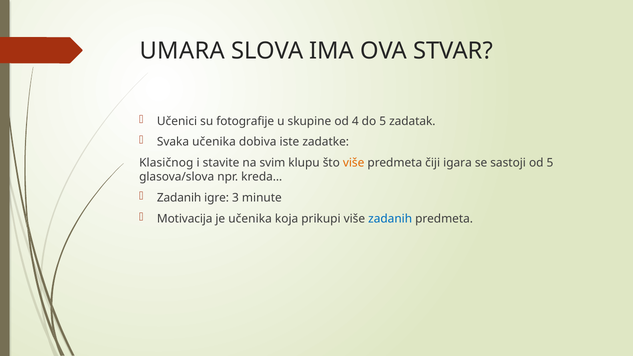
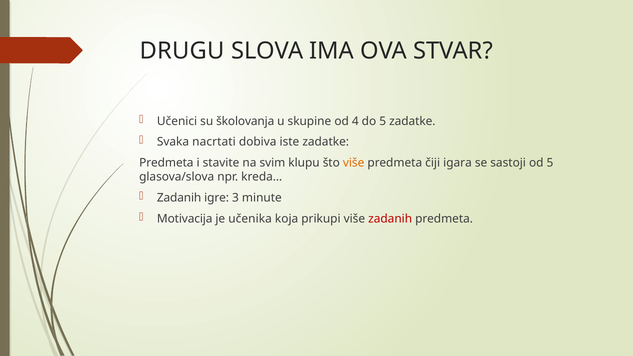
UMARA: UMARA -> DRUGU
fotografije: fotografije -> školovanja
5 zadatak: zadatak -> zadatke
Svaka učenika: učenika -> nacrtati
Klasičnog at (166, 163): Klasičnog -> Predmeta
zadanih at (390, 219) colour: blue -> red
